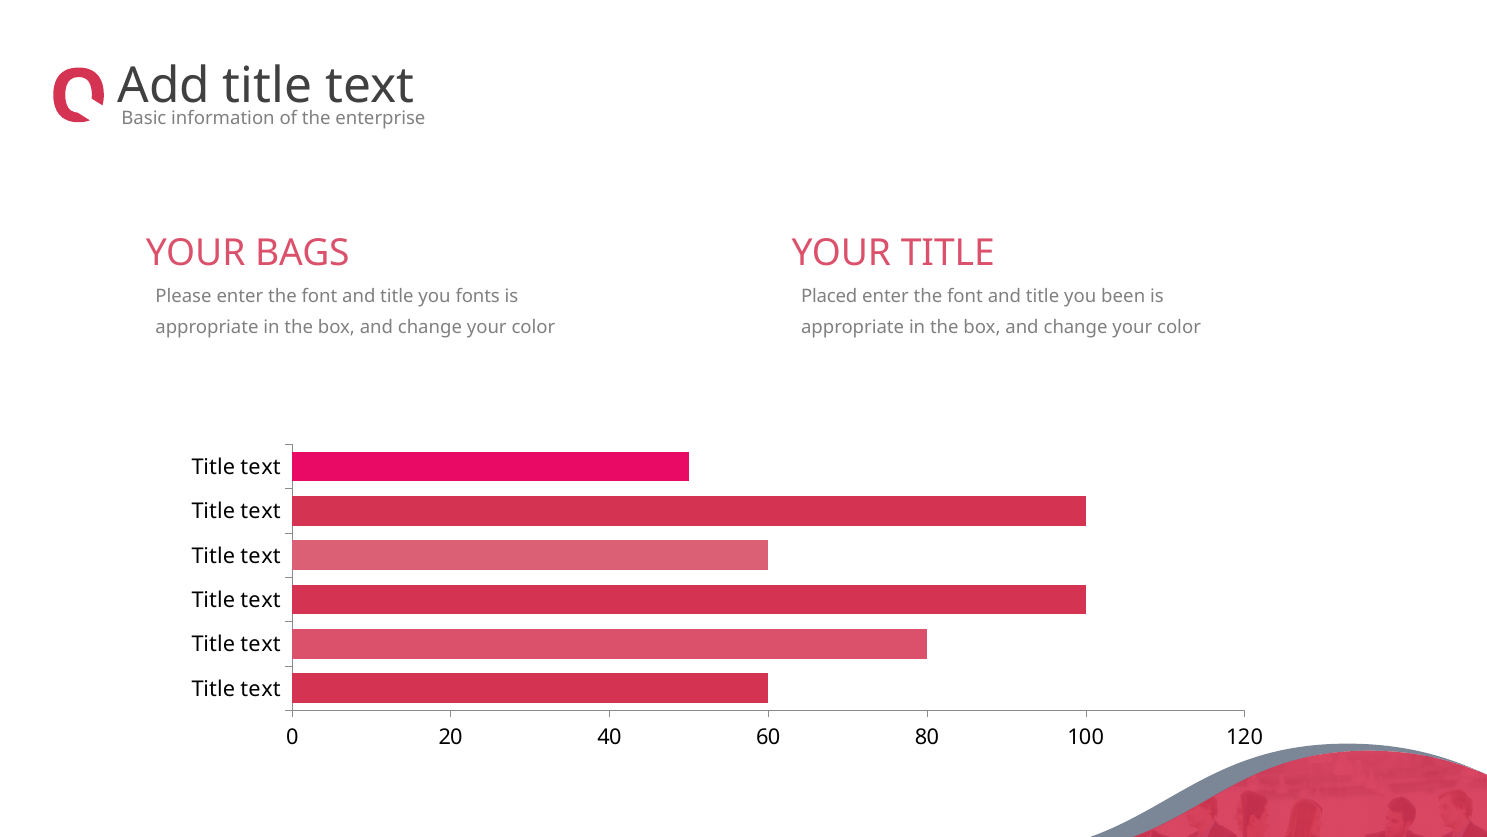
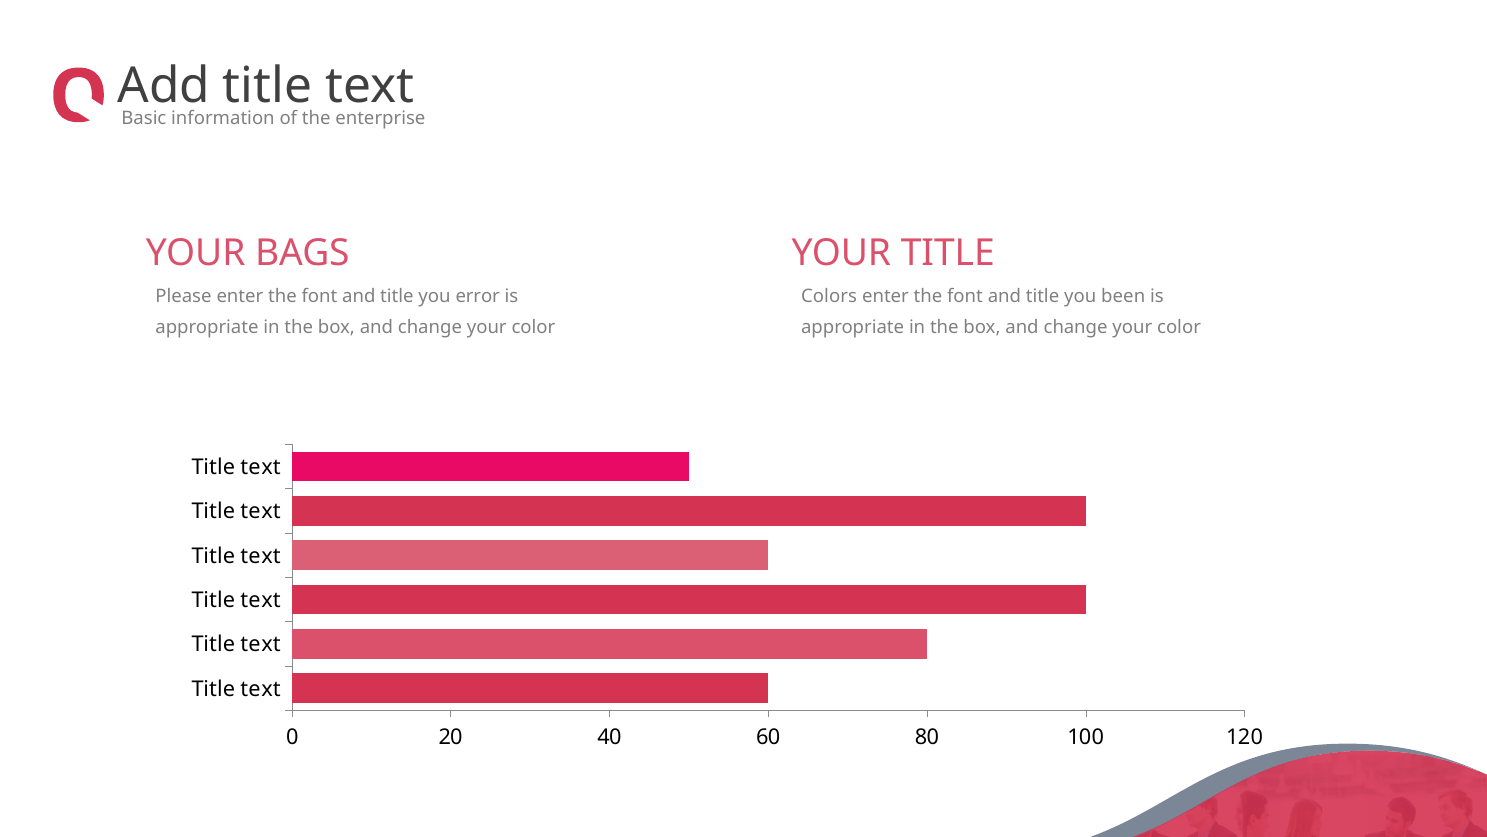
fonts: fonts -> error
Placed: Placed -> Colors
